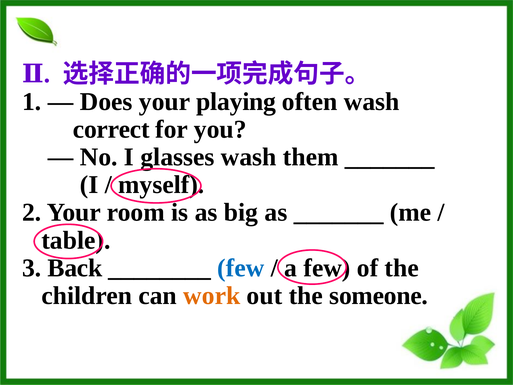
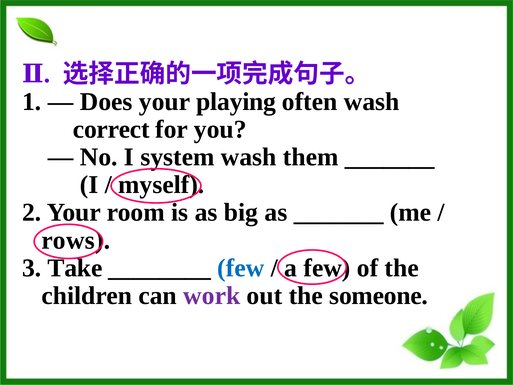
glasses: glasses -> system
table: table -> rows
Back: Back -> Take
work colour: orange -> purple
